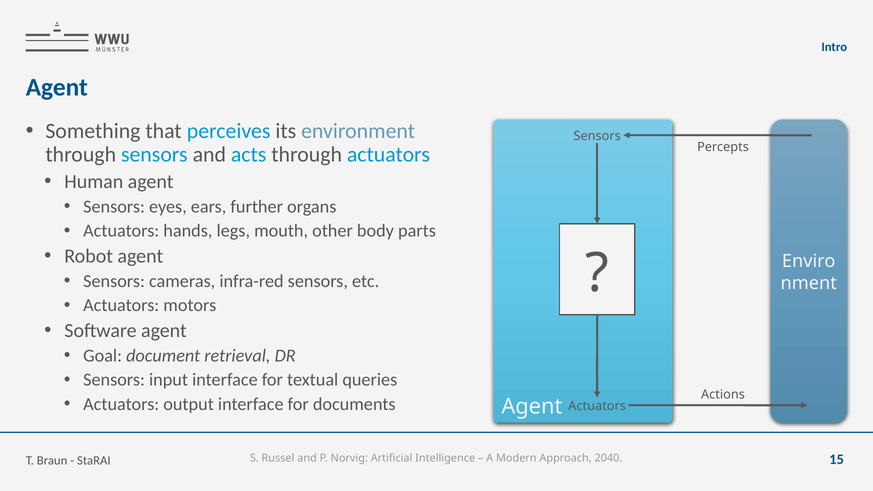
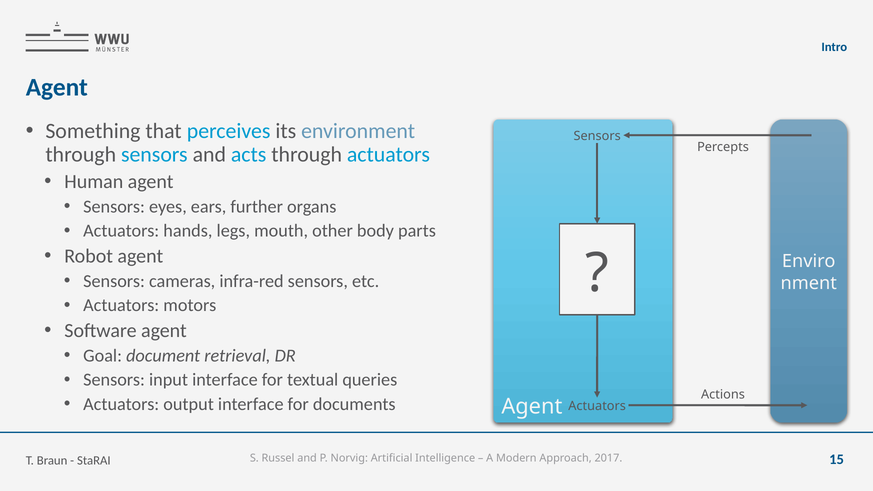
2040: 2040 -> 2017
